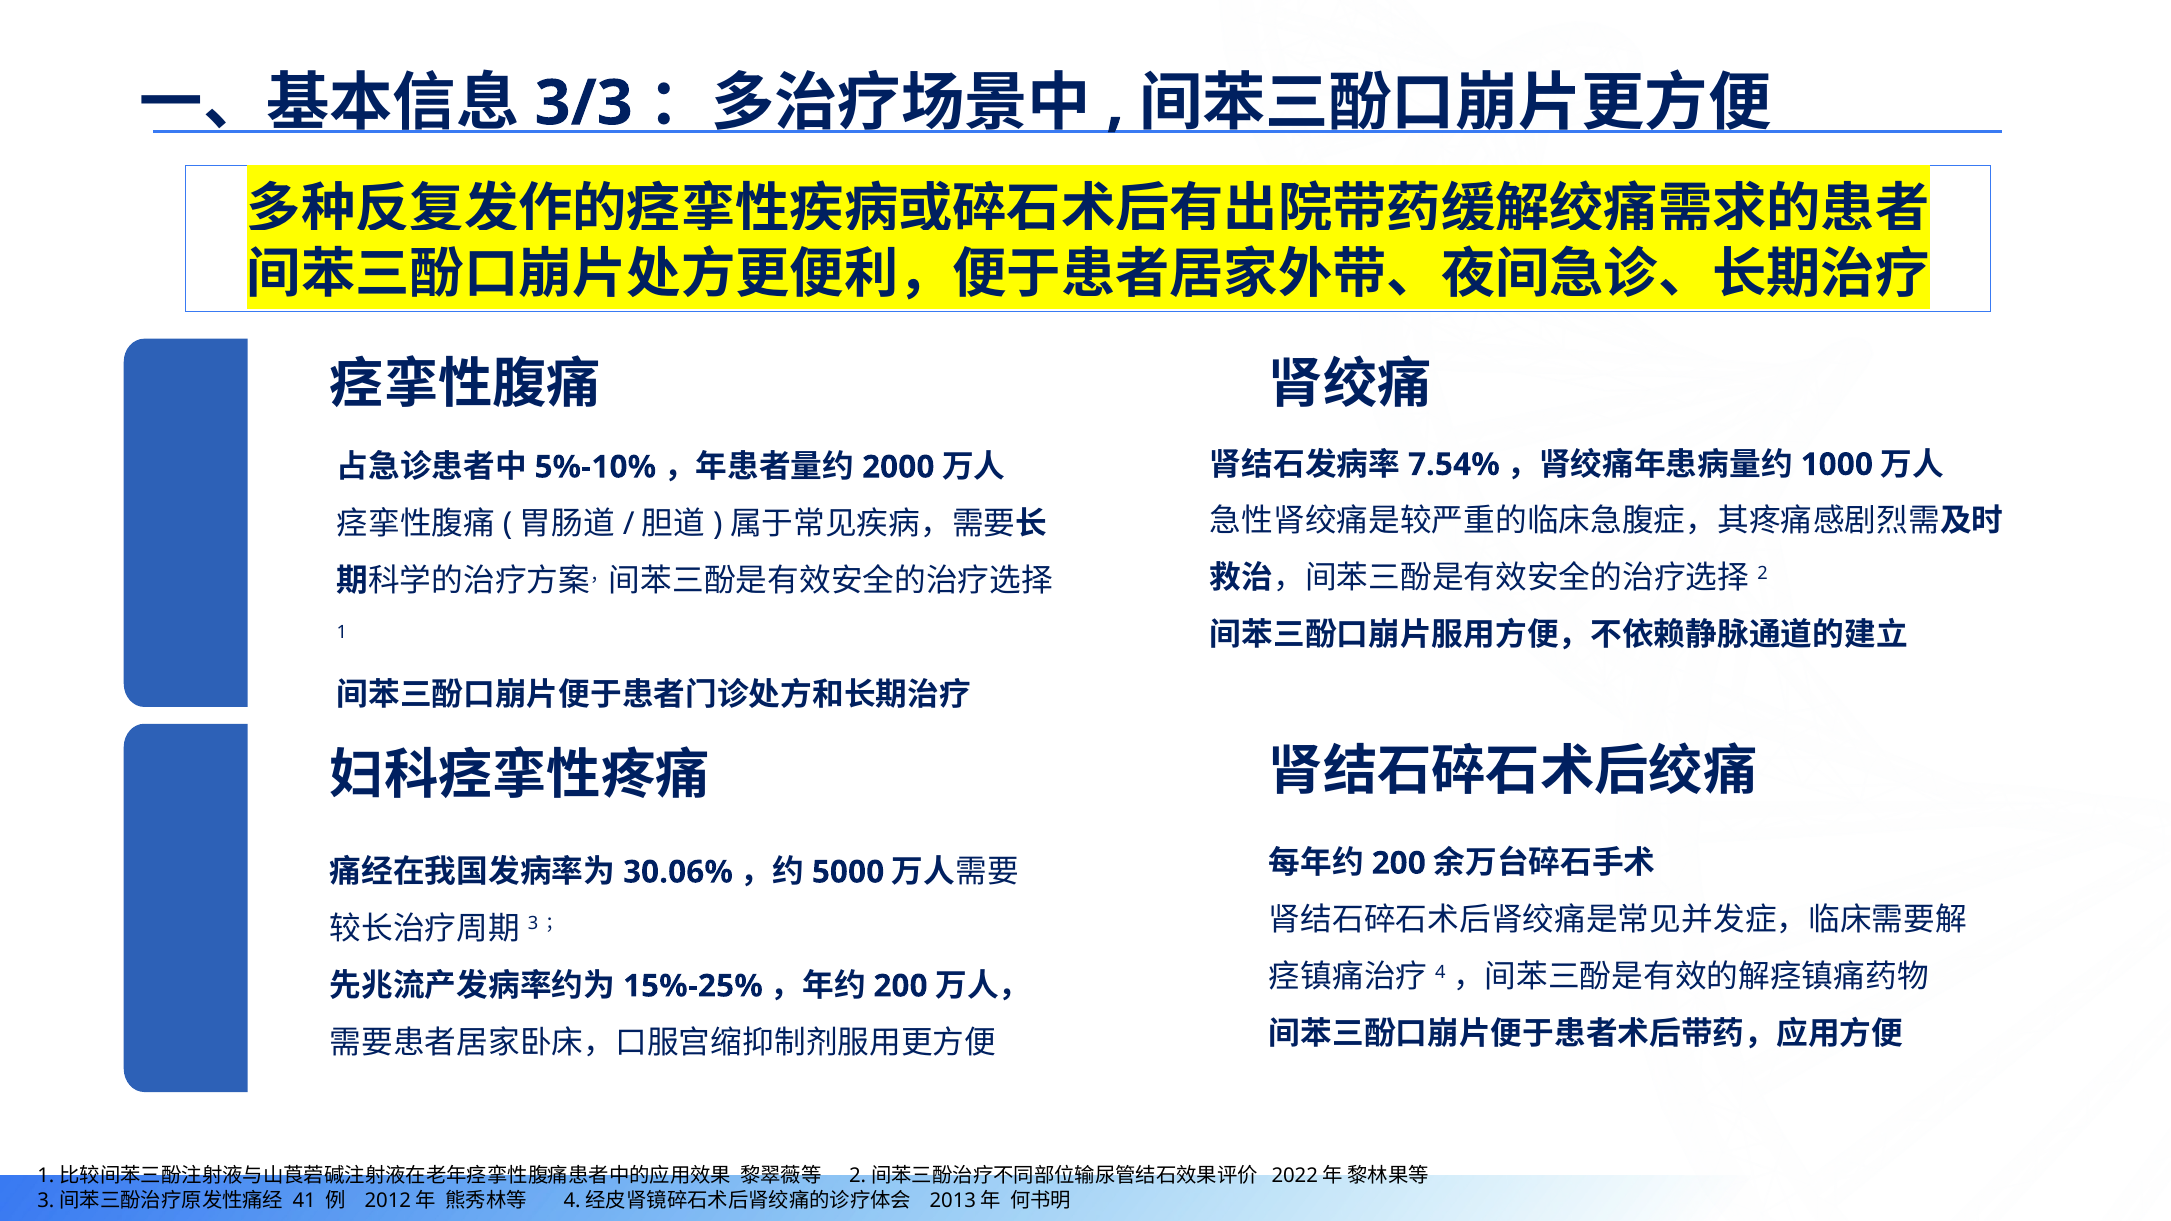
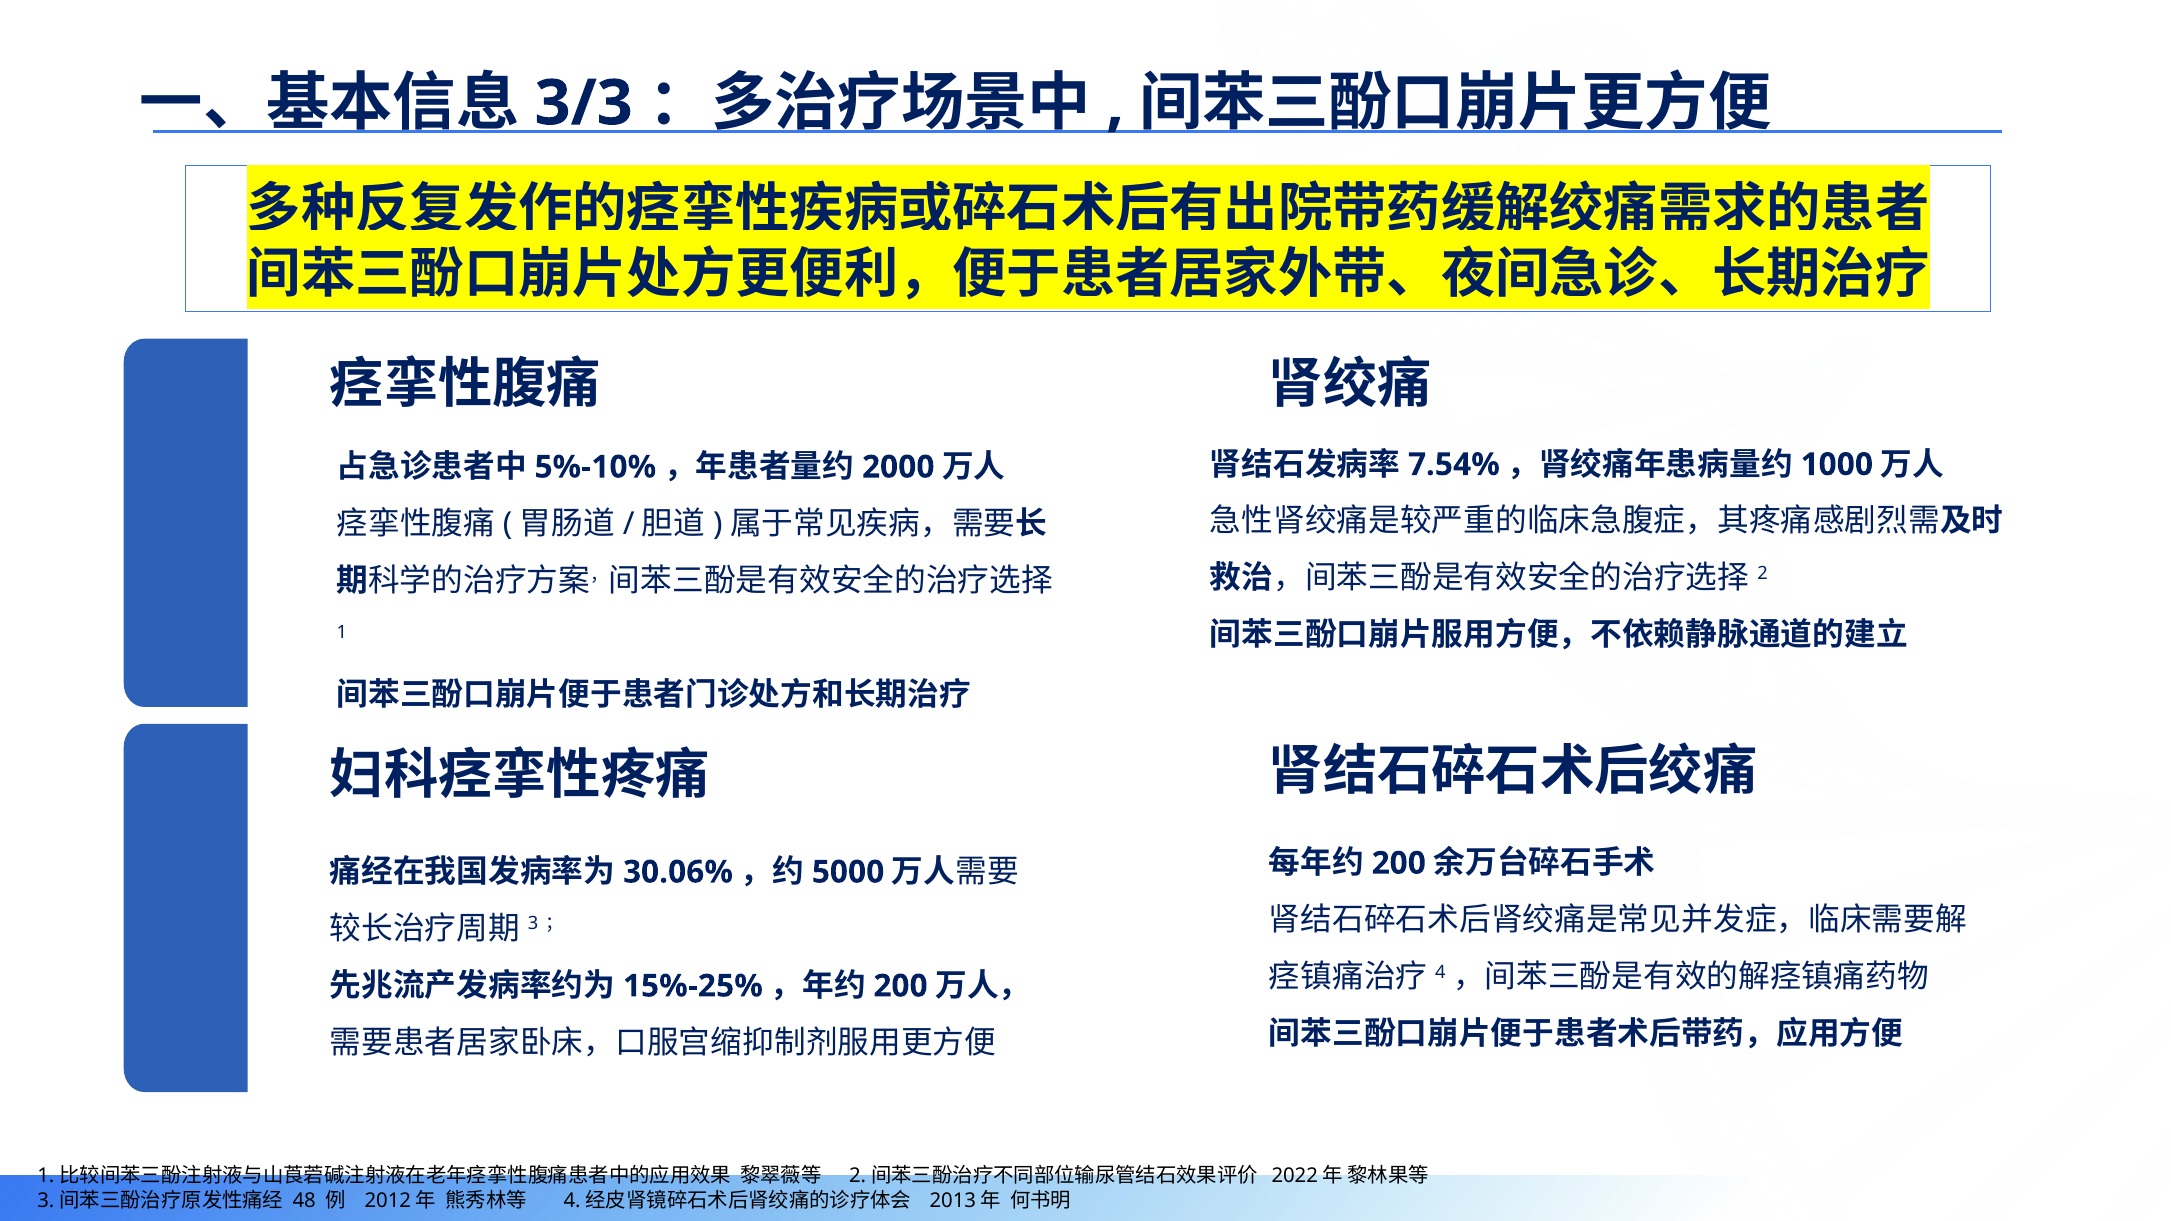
41: 41 -> 48
